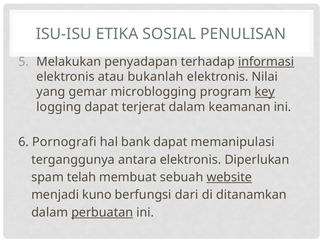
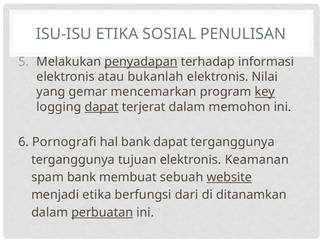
penyadapan underline: none -> present
informasi underline: present -> none
microblogging: microblogging -> mencemarkan
dapat at (102, 107) underline: none -> present
keamanan: keamanan -> memohon
dapat memanipulasi: memanipulasi -> terganggunya
antara: antara -> tujuan
Diperlukan: Diperlukan -> Keamanan
spam telah: telah -> bank
menjadi kuno: kuno -> etika
